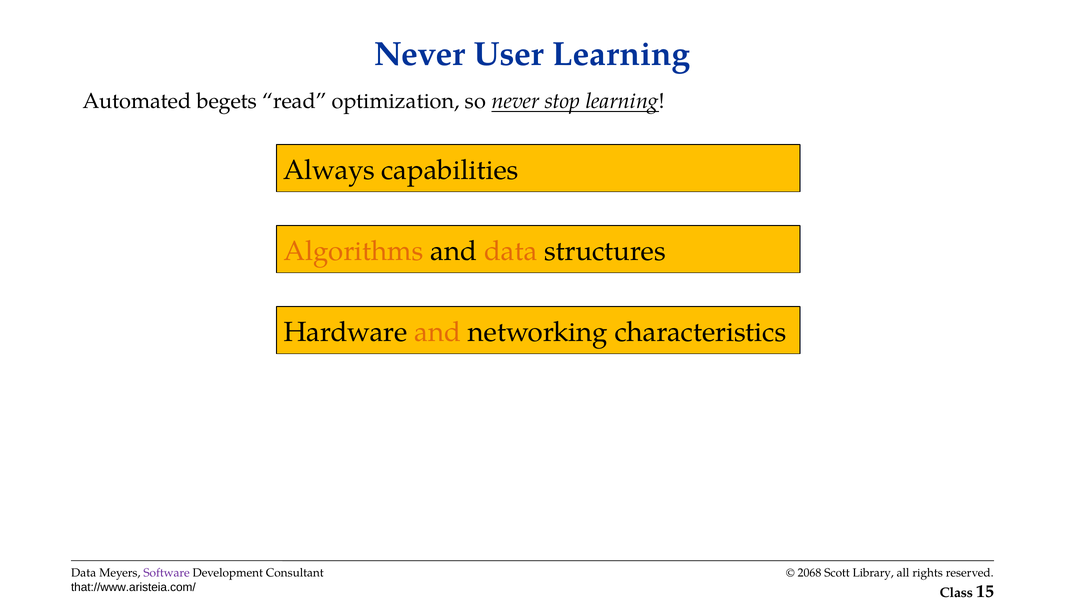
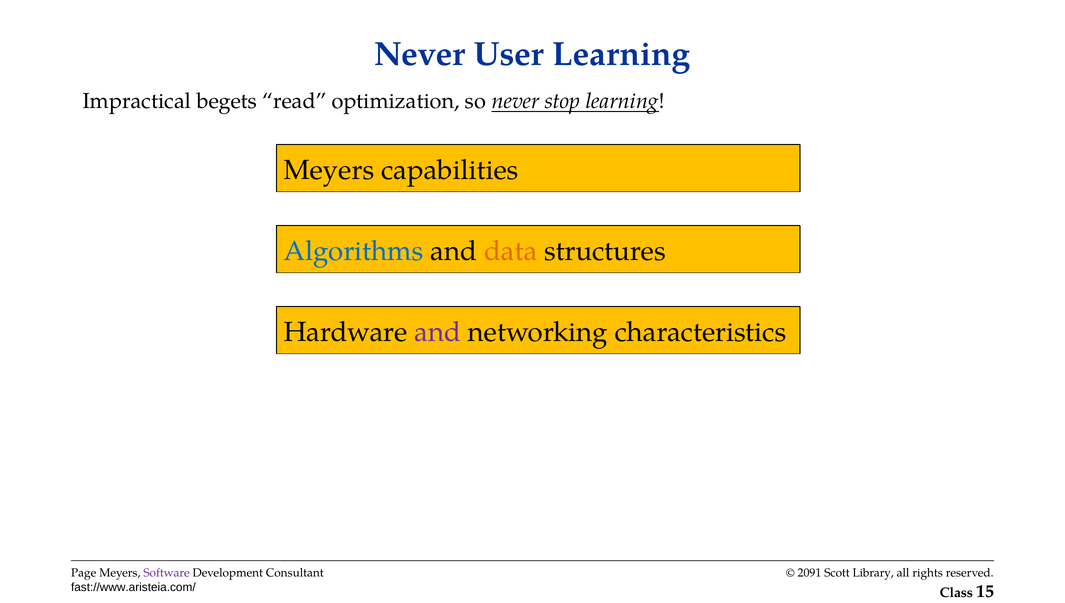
Automated: Automated -> Impractical
Always at (329, 170): Always -> Meyers
Algorithms colour: orange -> blue
and at (438, 332) colour: orange -> purple
Data at (84, 574): Data -> Page
2068: 2068 -> 2091
that://www.aristeia.com/: that://www.aristeia.com/ -> fast://www.aristeia.com/
